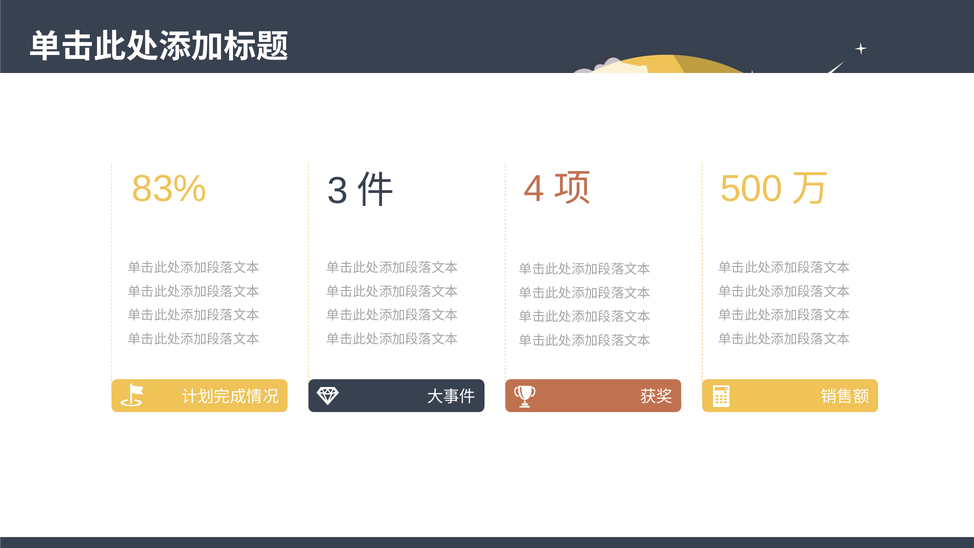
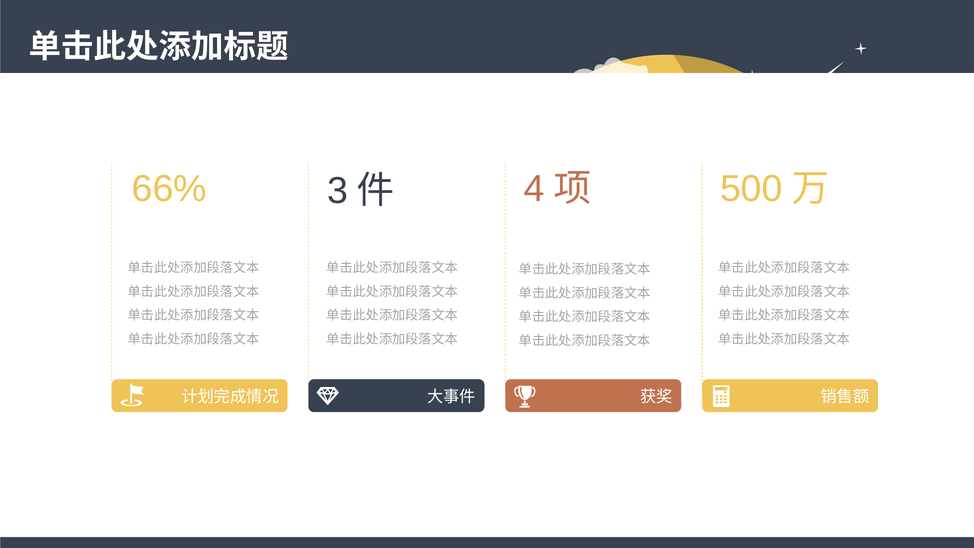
83%: 83% -> 66%
